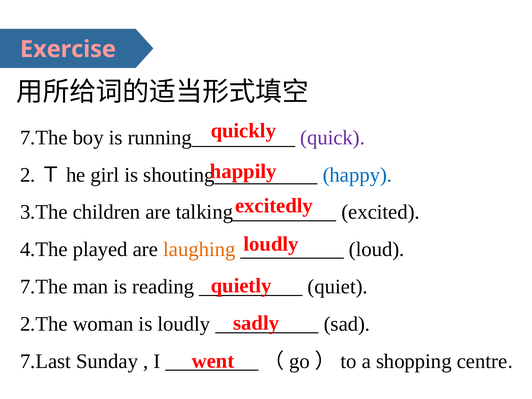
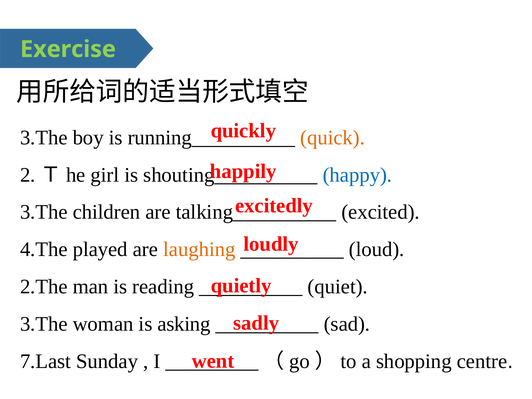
Exercise colour: pink -> light green
7.The at (44, 138): 7.The -> 3.The
quick colour: purple -> orange
7.The at (44, 287): 7.The -> 2.The
2.The at (44, 324): 2.The -> 3.The
is loudly: loudly -> asking
